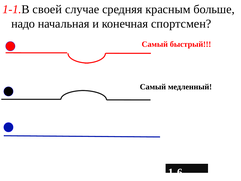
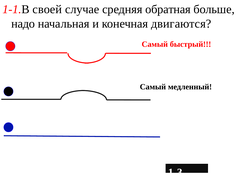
красным: красным -> обратная
спортсмен: спортсмен -> двигаются
1-6: 1-6 -> 1-3
